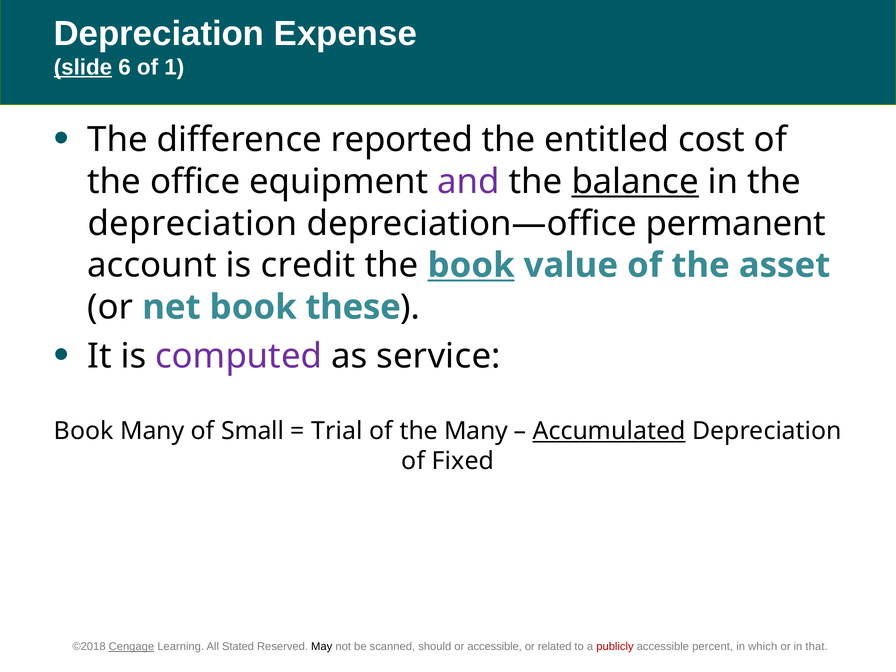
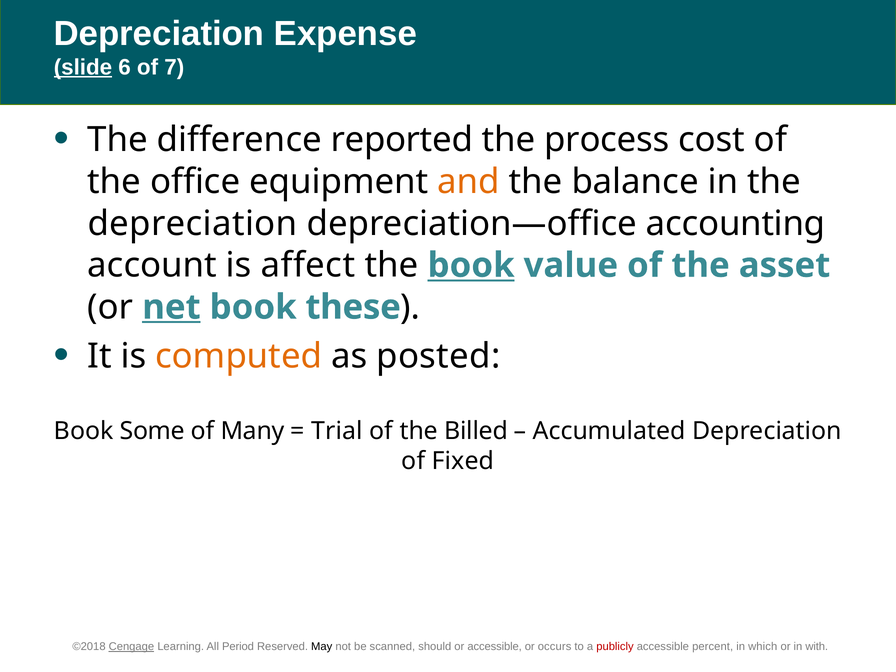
1: 1 -> 7
entitled: entitled -> process
and colour: purple -> orange
balance underline: present -> none
permanent: permanent -> accounting
credit: credit -> affect
net underline: none -> present
computed colour: purple -> orange
service: service -> posted
Book Many: Many -> Some
Small: Small -> Many
the Many: Many -> Billed
Accumulated underline: present -> none
Stated: Stated -> Period
related: related -> occurs
that: that -> with
